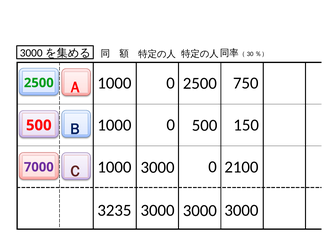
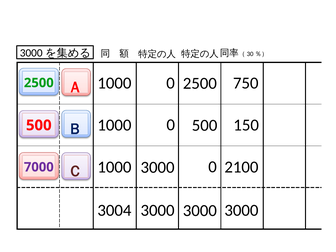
3235: 3235 -> 3004
